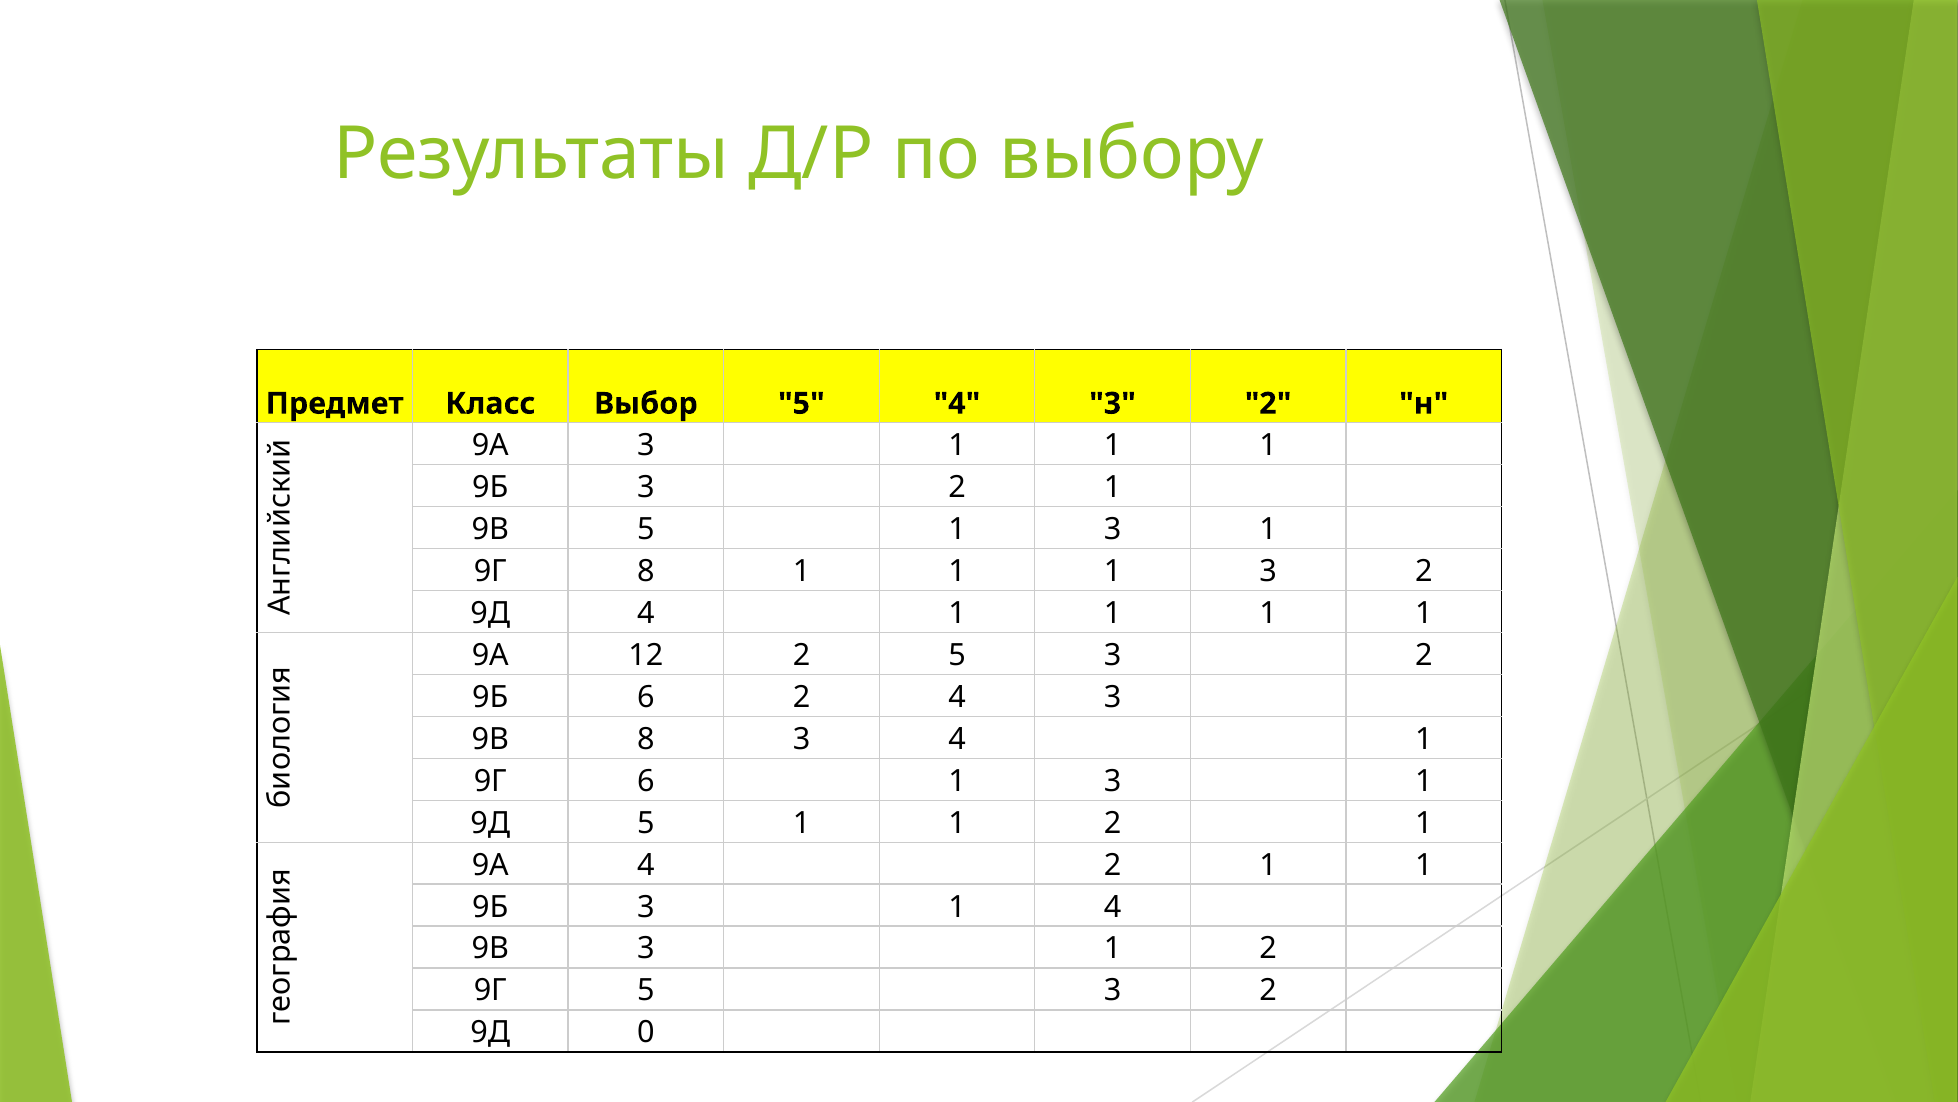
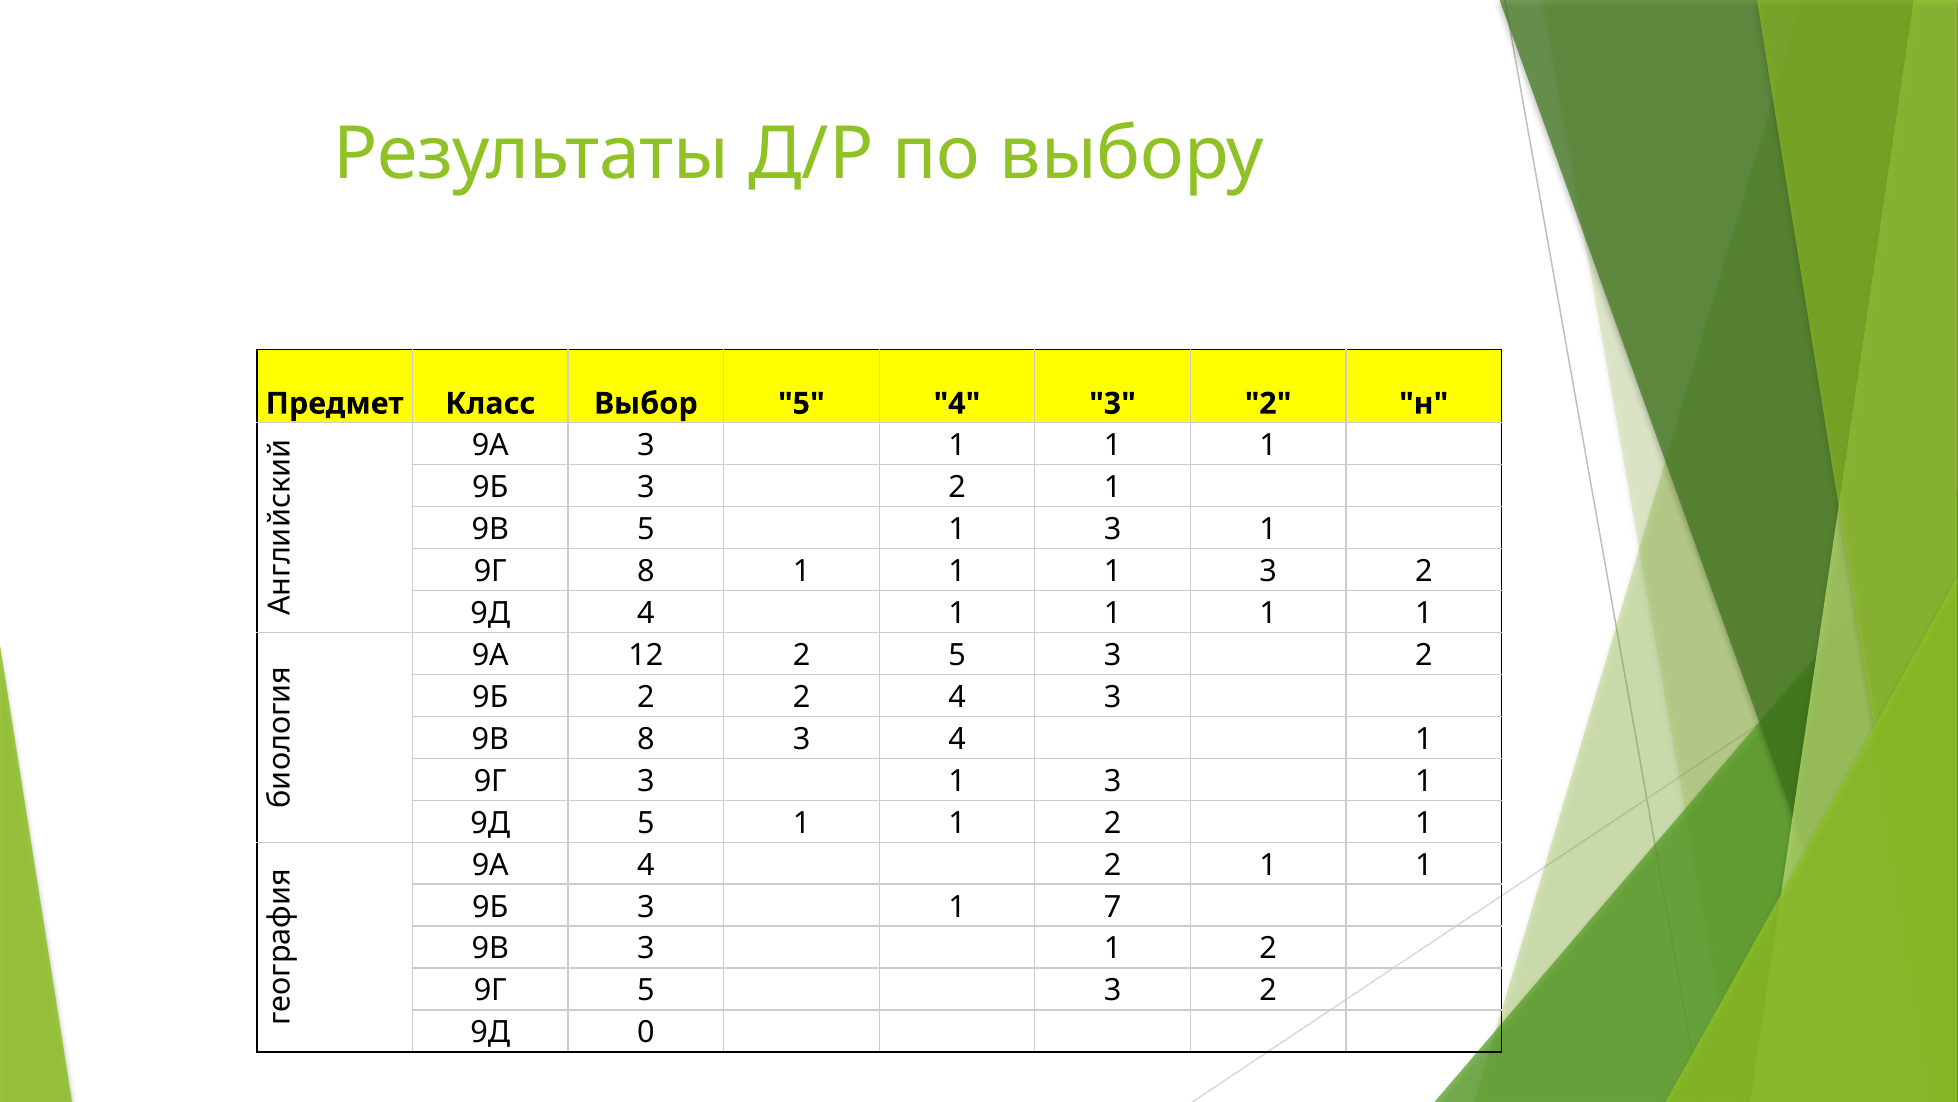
9Б 6: 6 -> 2
9Г 6: 6 -> 3
1 4: 4 -> 7
